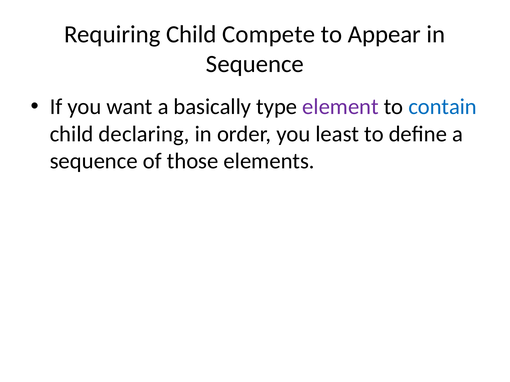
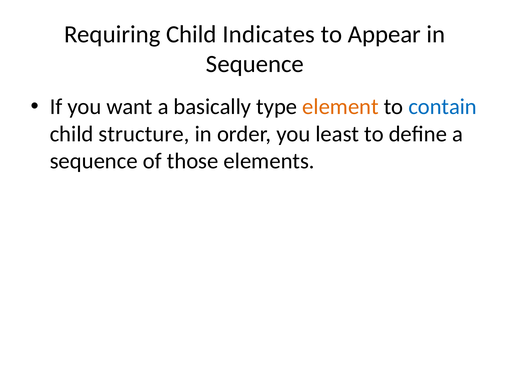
Compete: Compete -> Indicates
element colour: purple -> orange
declaring: declaring -> structure
